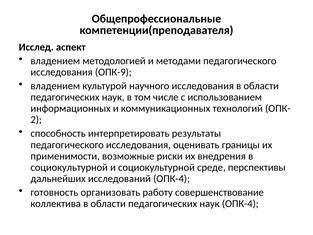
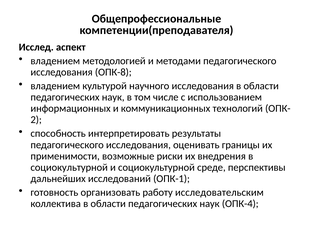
ОПК-9: ОПК-9 -> ОПК-8
исследований ОПК-4: ОПК-4 -> ОПК-1
совершенствование: совершенствование -> исследовательским
